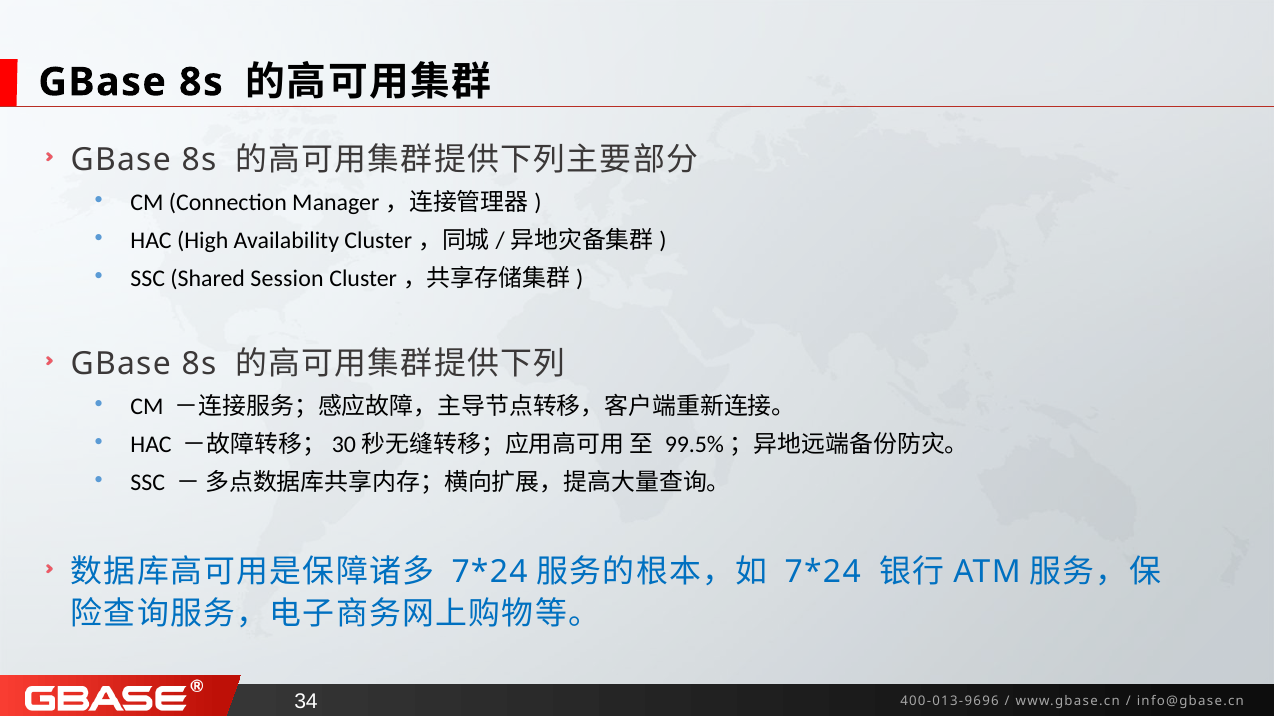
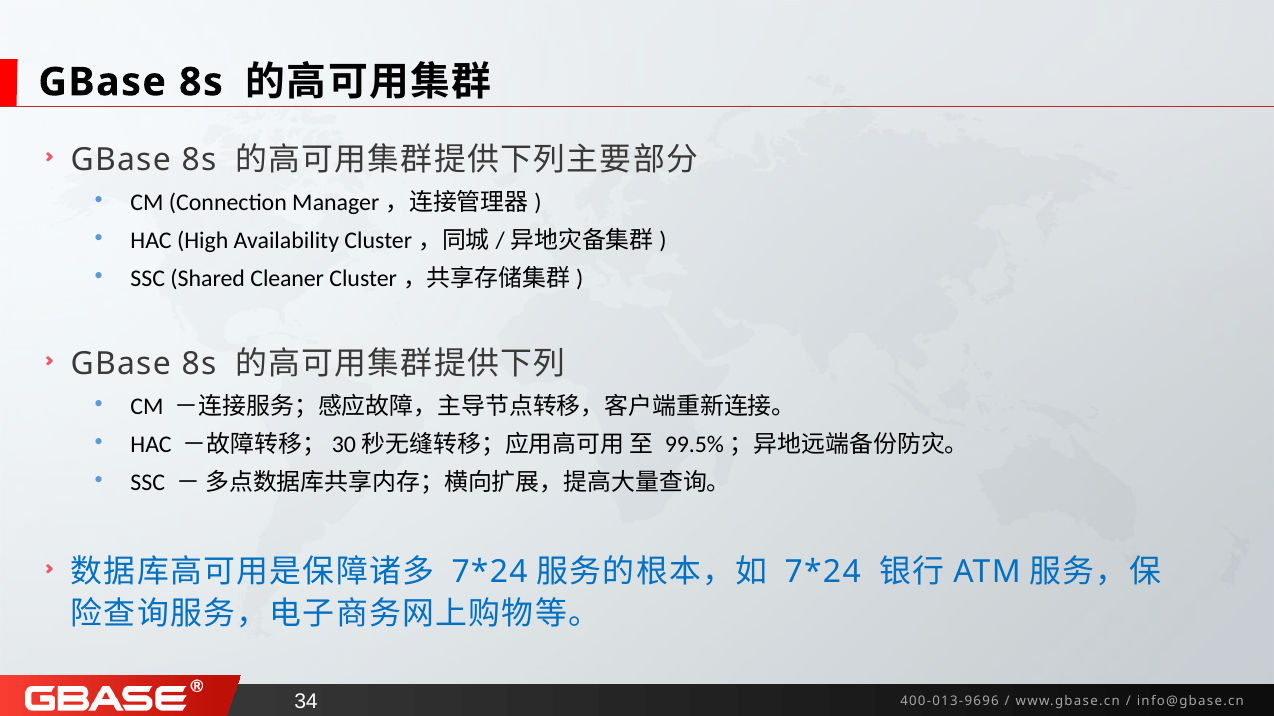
Session: Session -> Cleaner
